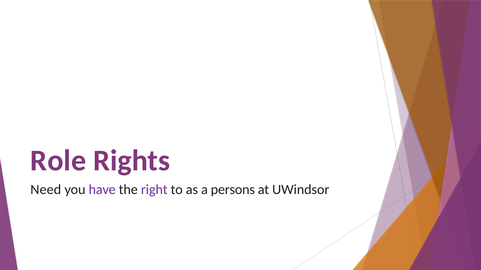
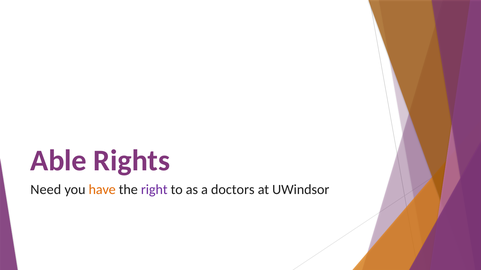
Role: Role -> Able
have colour: purple -> orange
persons: persons -> doctors
